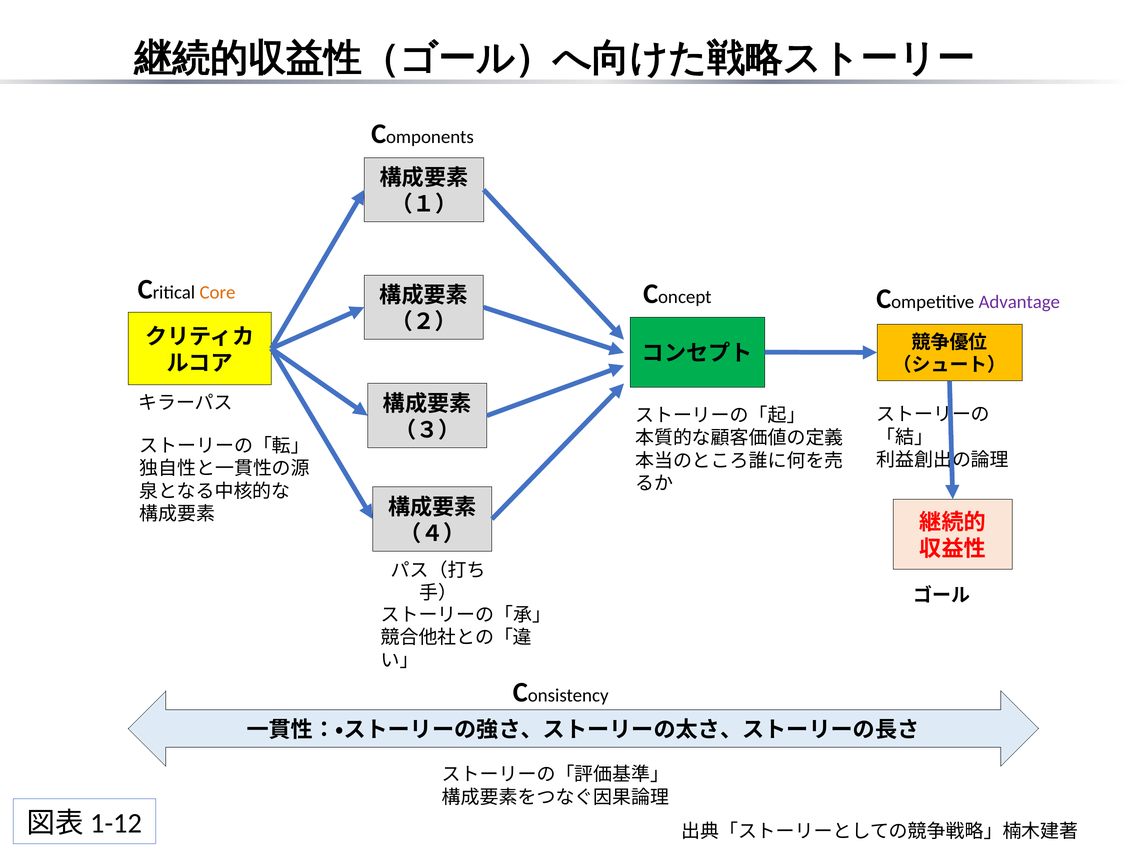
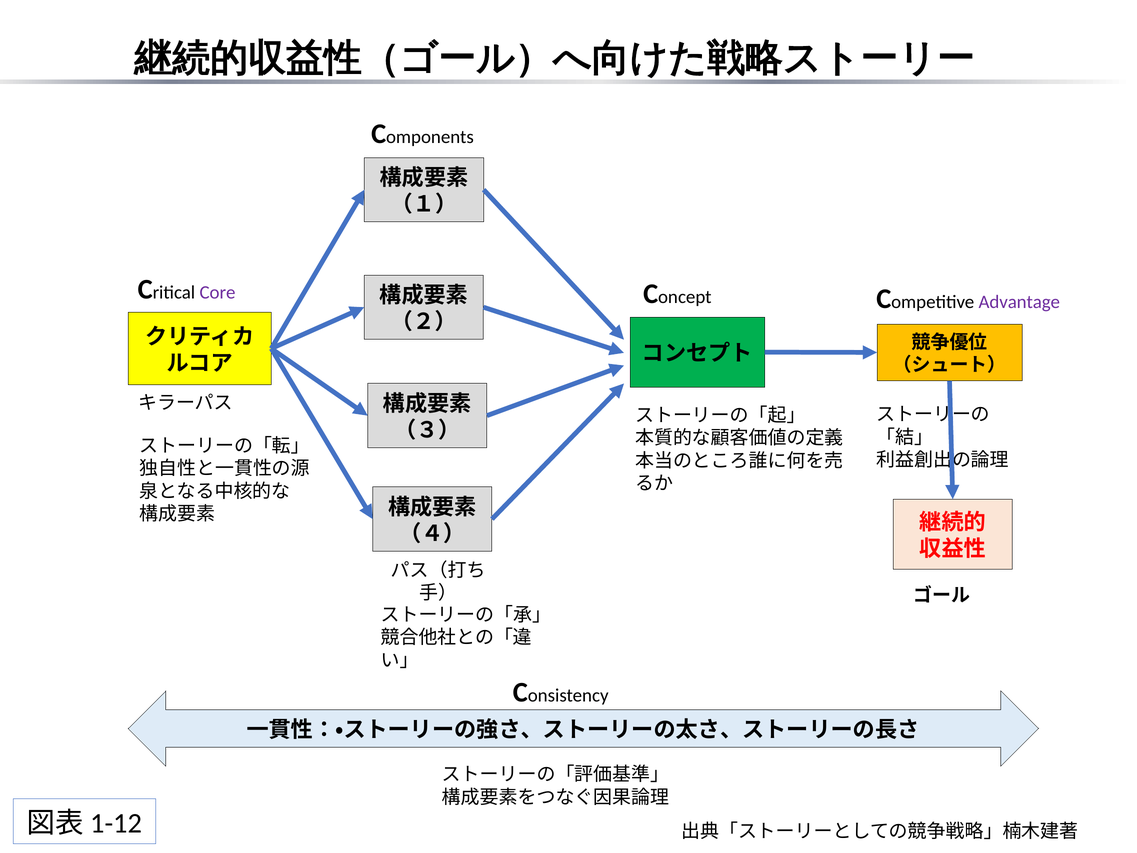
Core colour: orange -> purple
